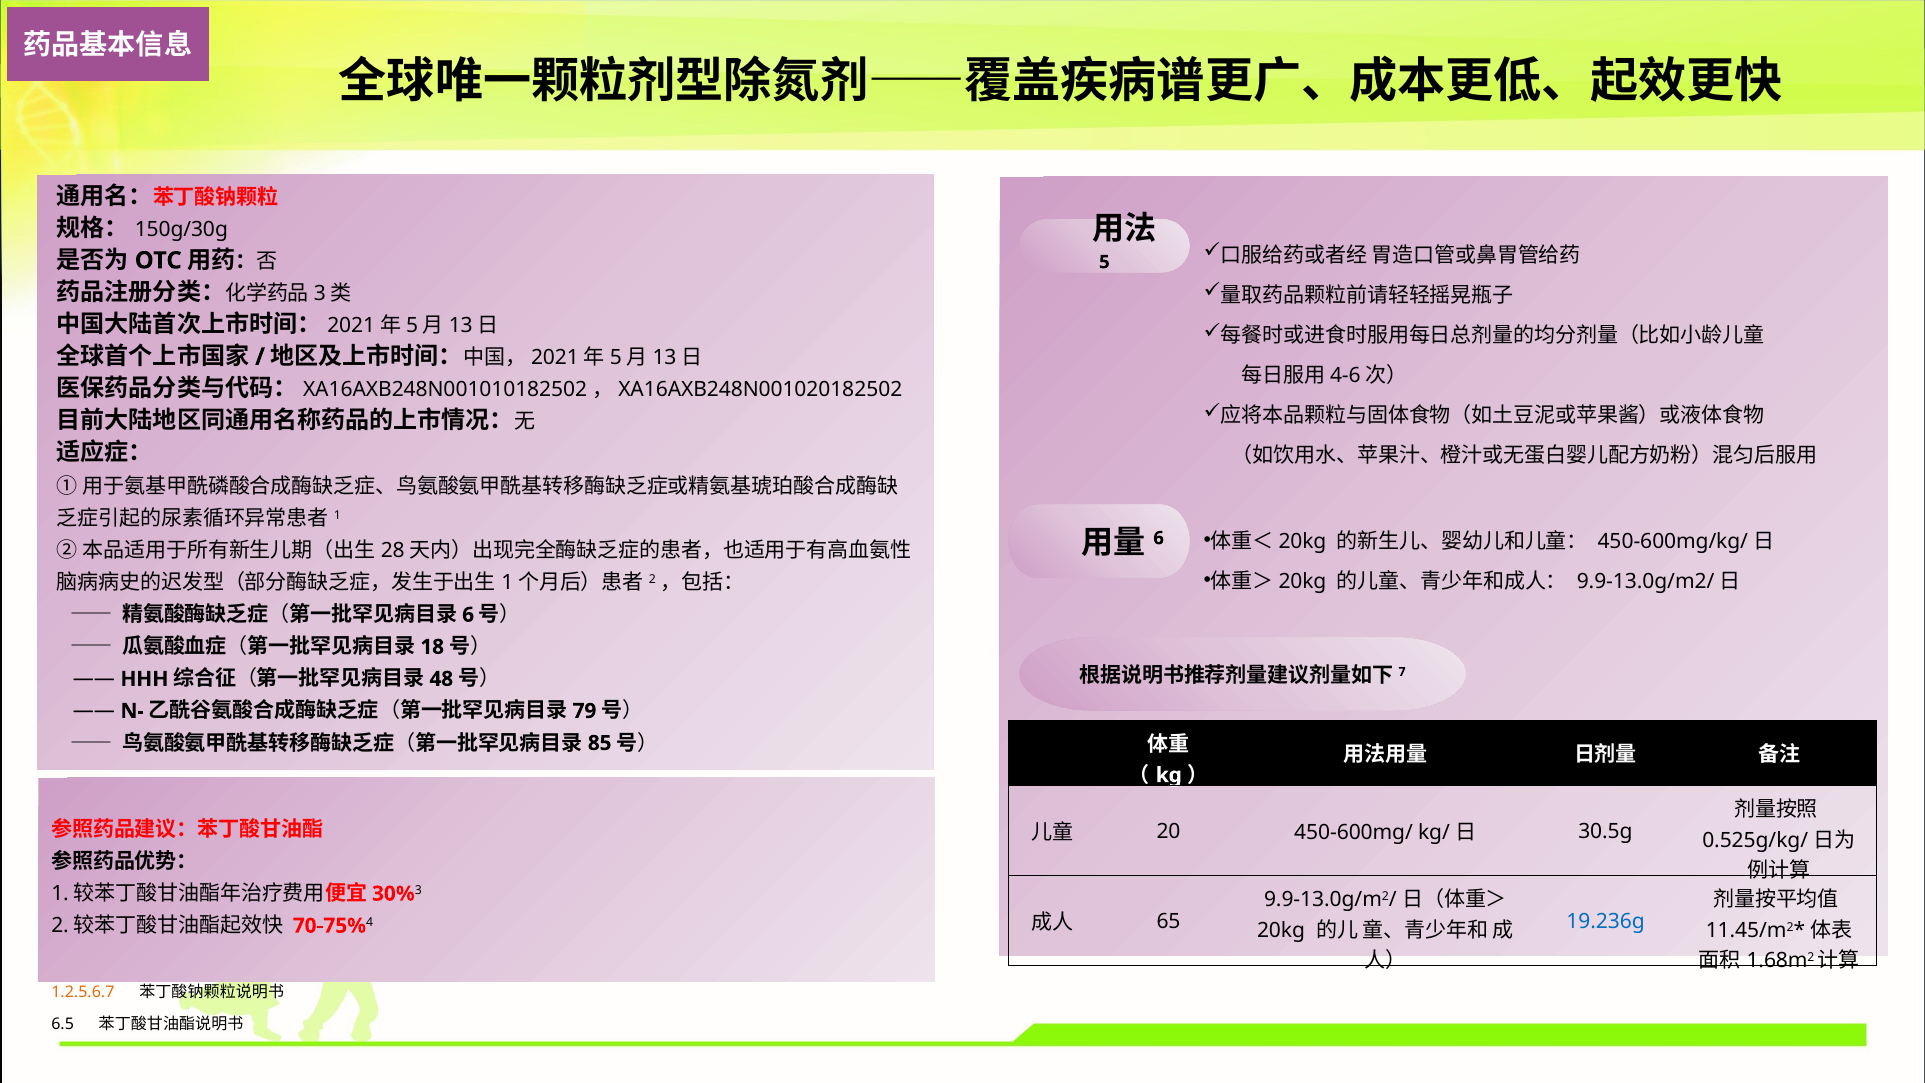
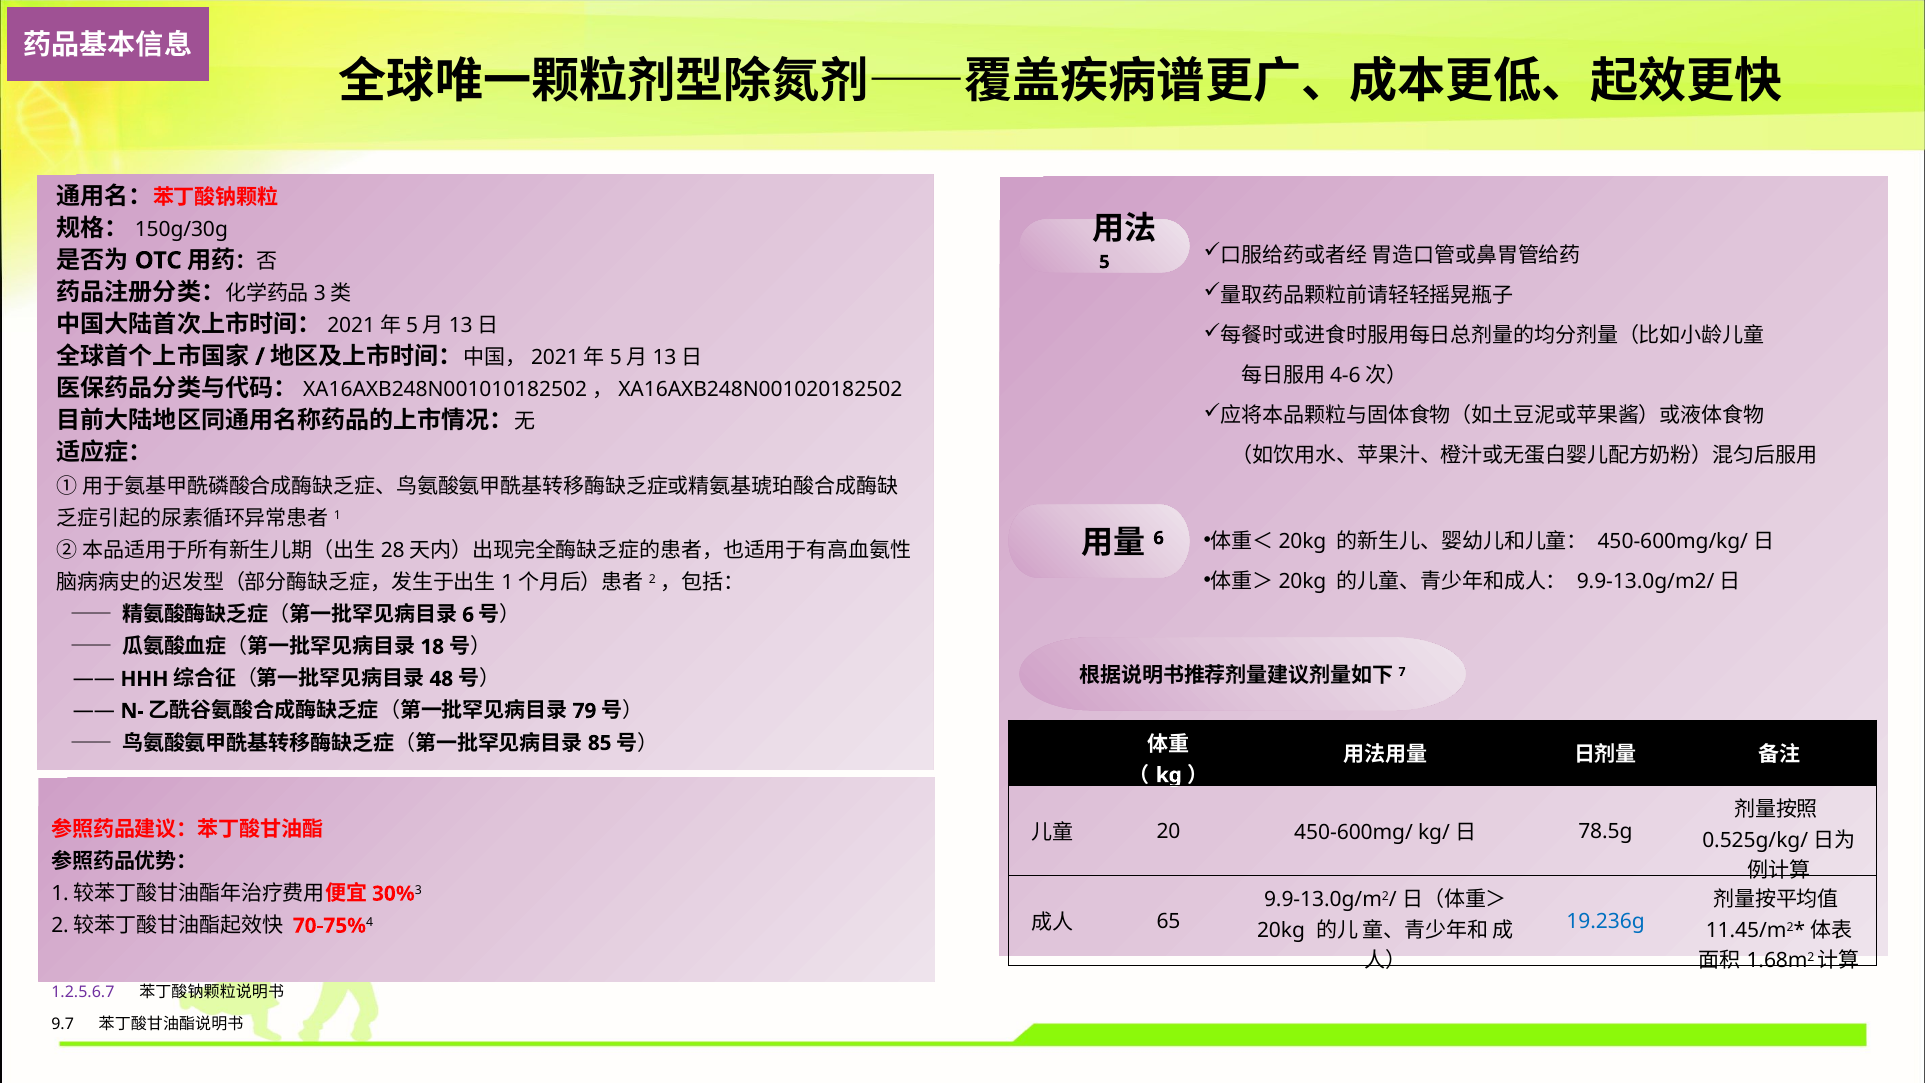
30.5g: 30.5g -> 78.5g
1.2.5.6.7 colour: orange -> purple
6.5: 6.5 -> 9.7
